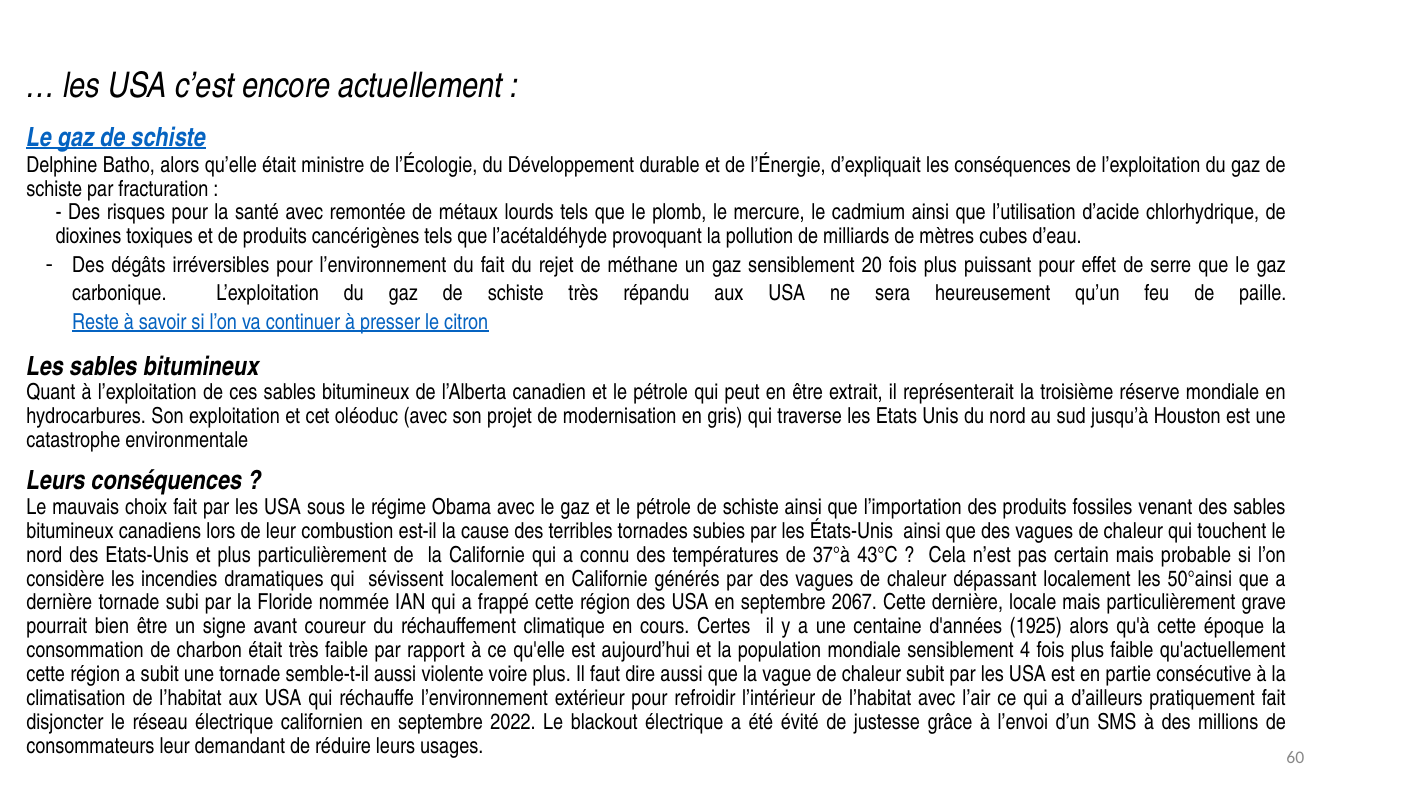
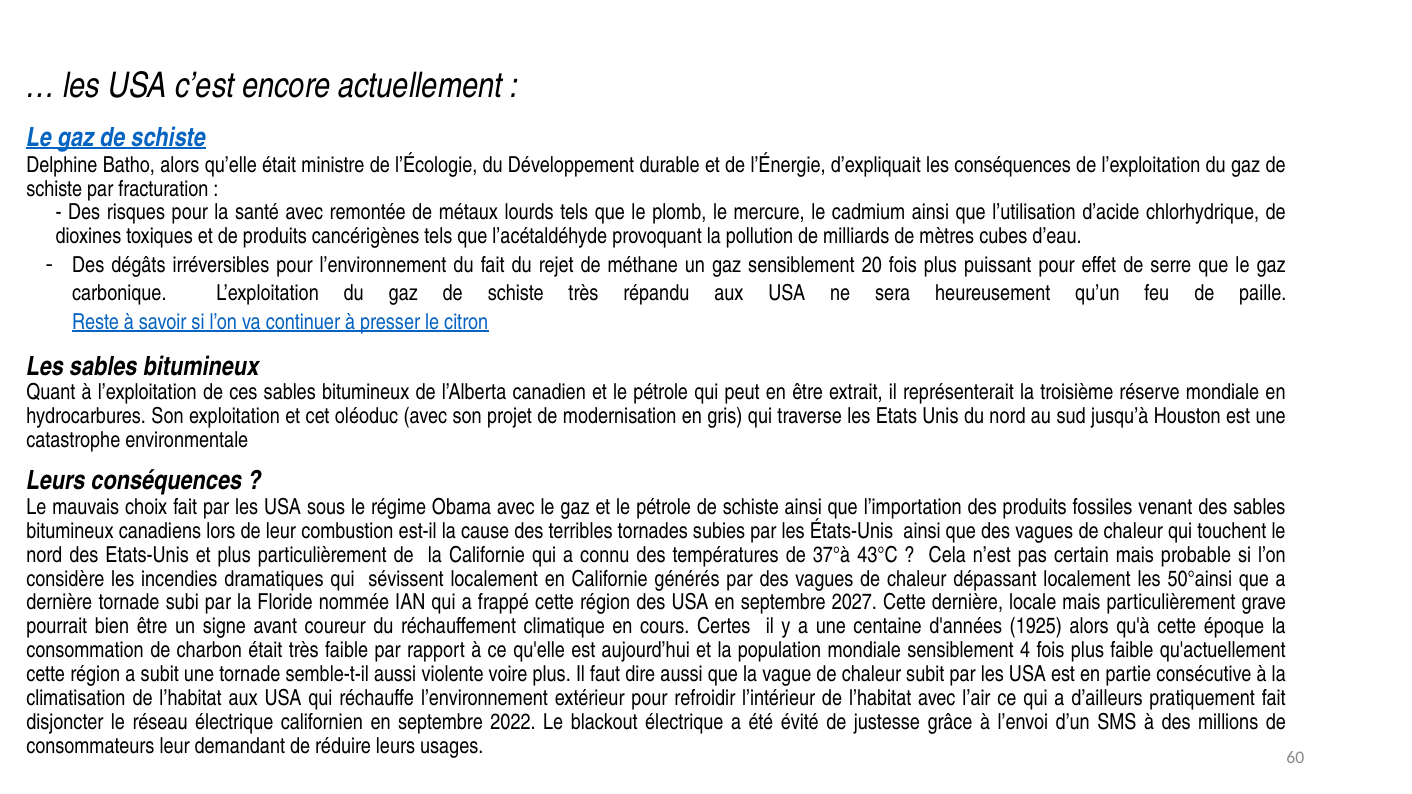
2067: 2067 -> 2027
